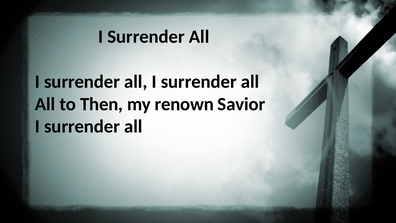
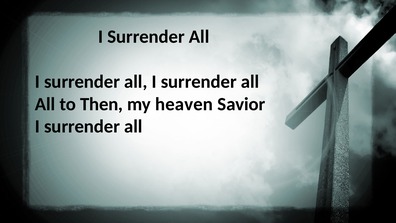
renown: renown -> heaven
